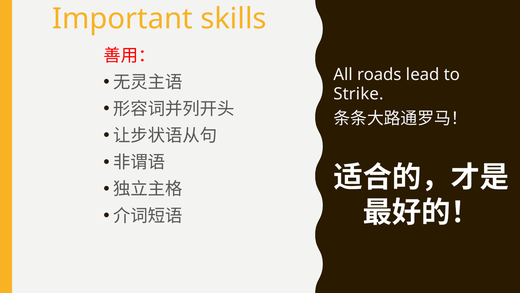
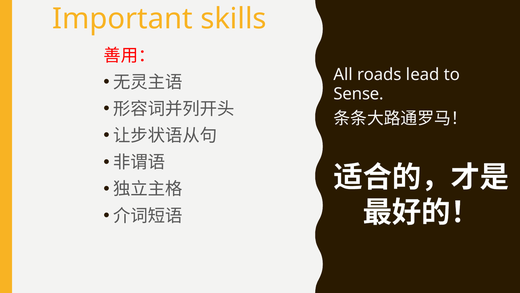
Strike: Strike -> Sense
